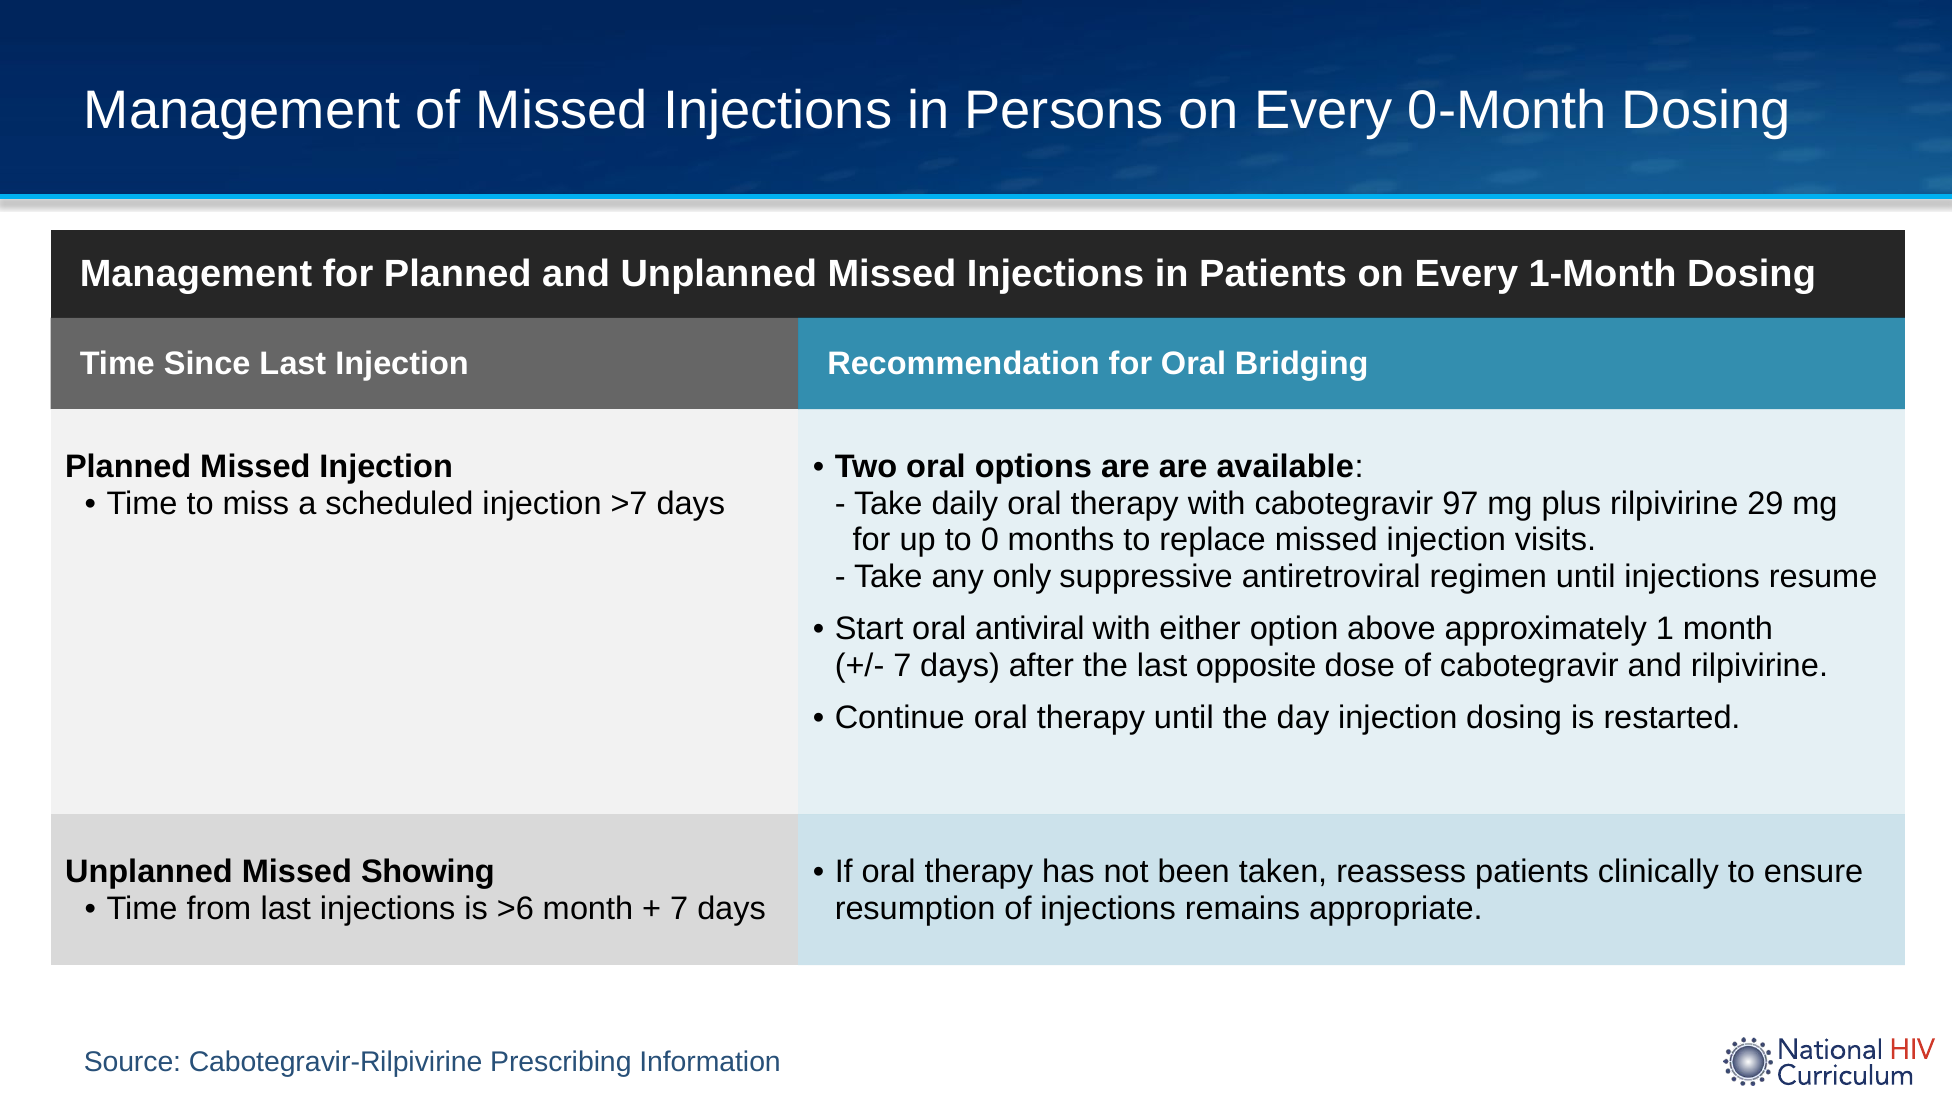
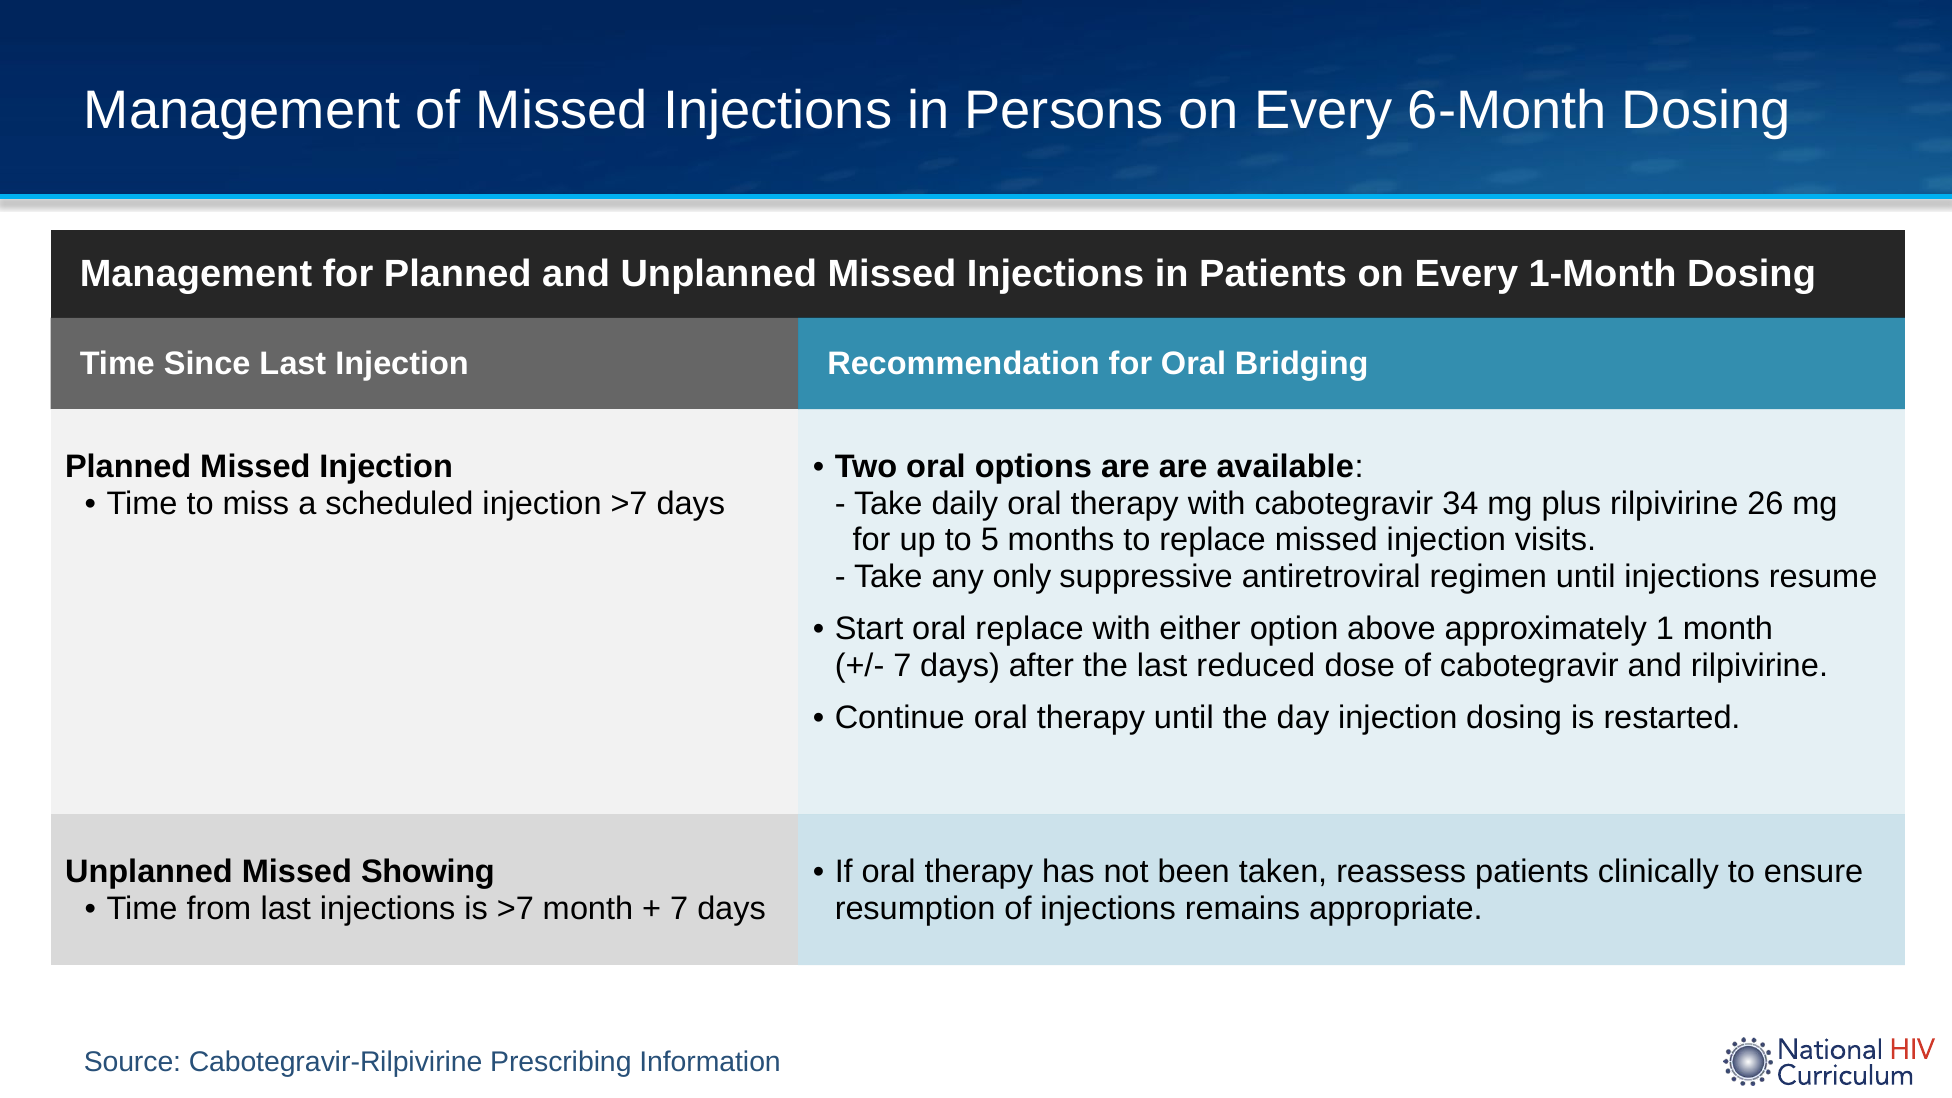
0-Month: 0-Month -> 6-Month
97: 97 -> 34
29: 29 -> 26
0: 0 -> 5
oral antiviral: antiviral -> replace
opposite: opposite -> reduced
is >6: >6 -> >7
